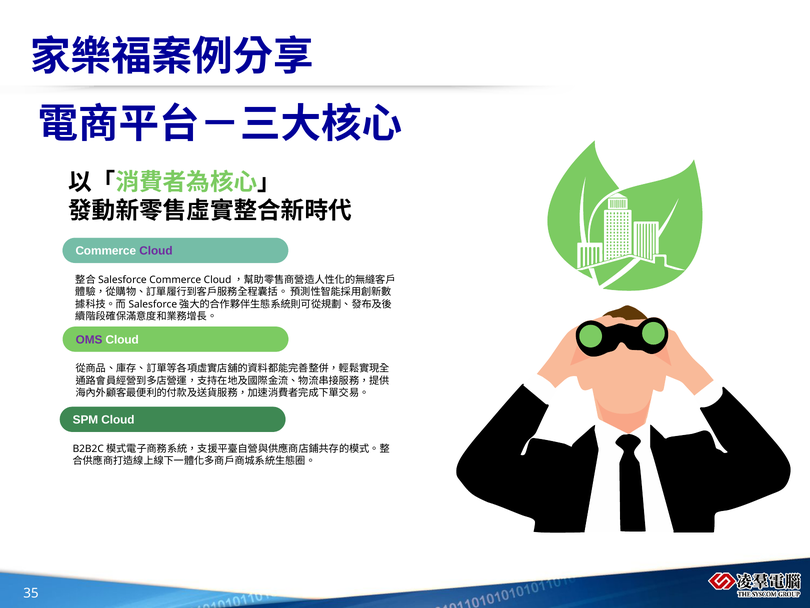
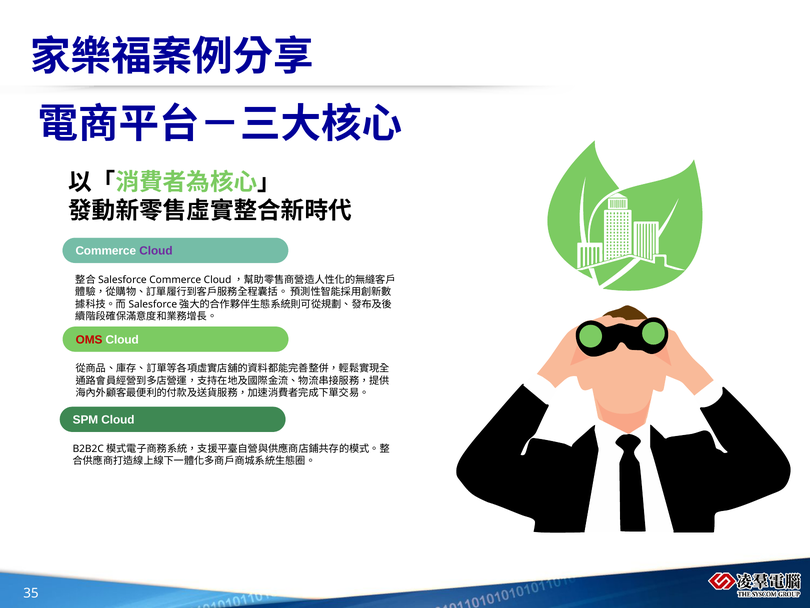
OMS colour: purple -> red
